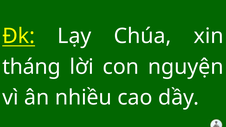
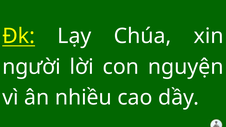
tháng: tháng -> người
